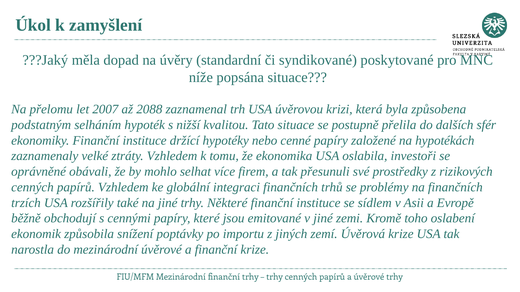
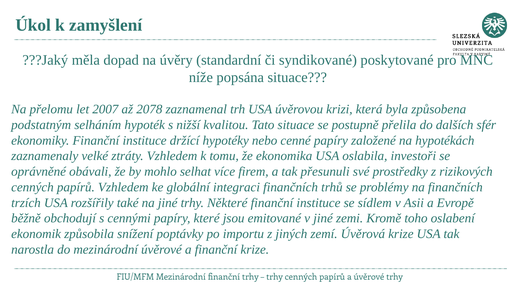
2088: 2088 -> 2078
